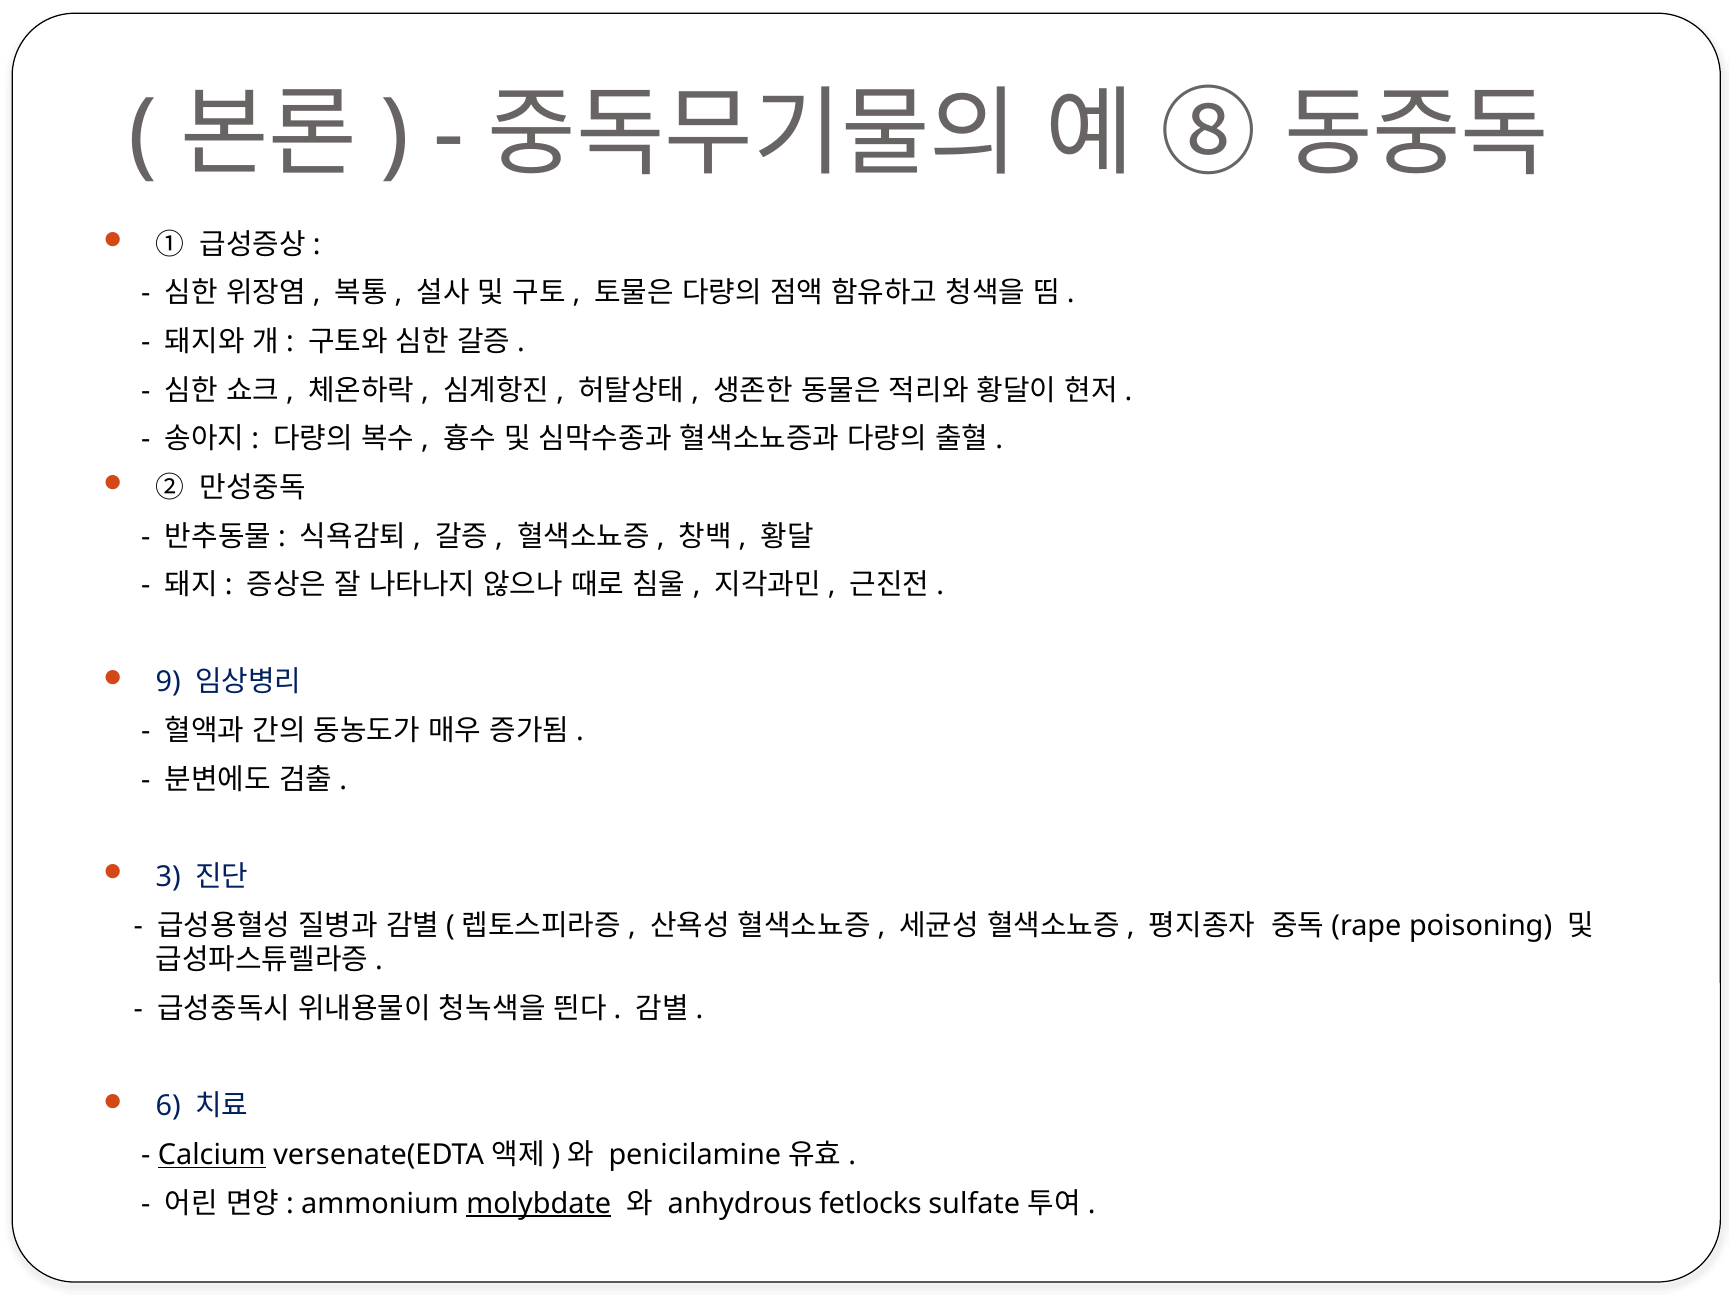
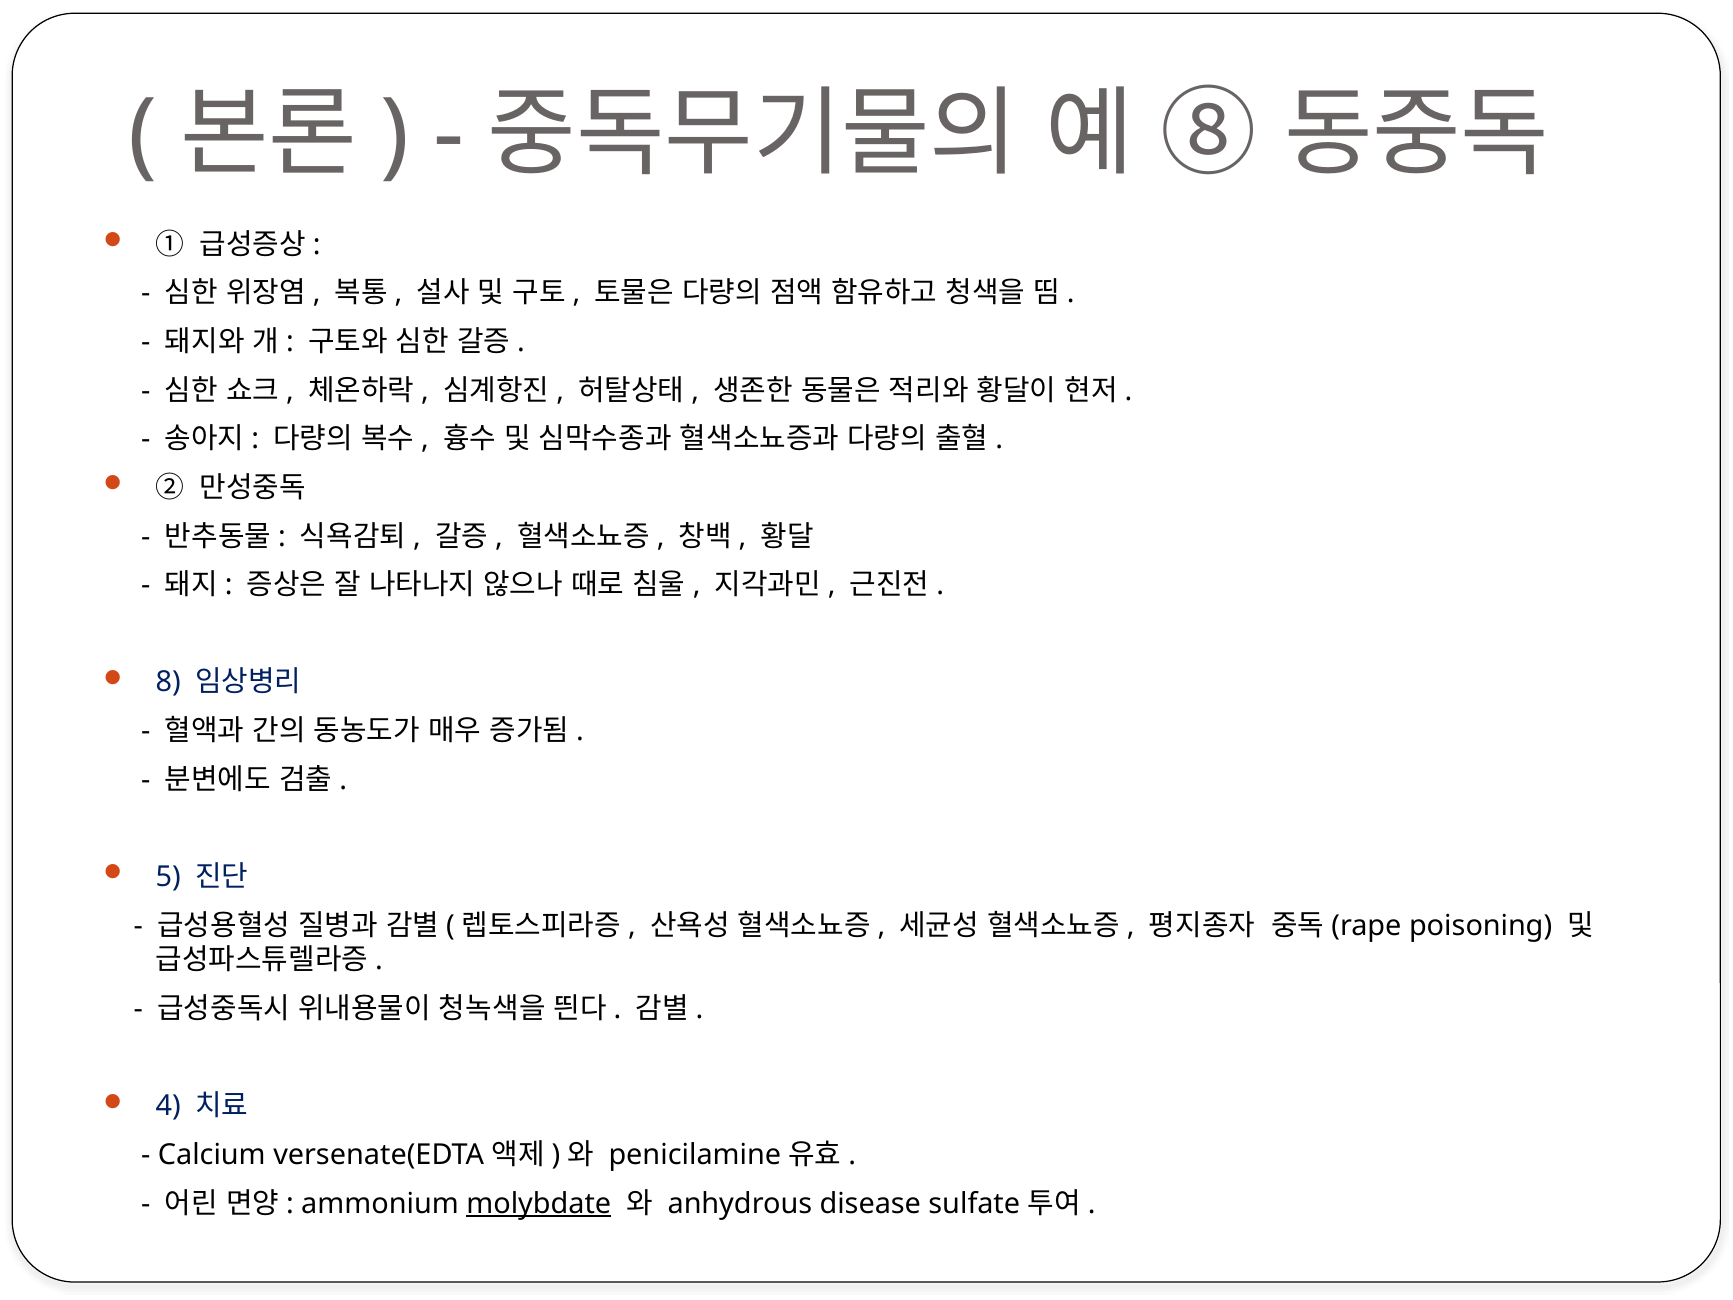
9: 9 -> 8
3: 3 -> 5
6: 6 -> 4
Calcium underline: present -> none
fetlocks: fetlocks -> disease
